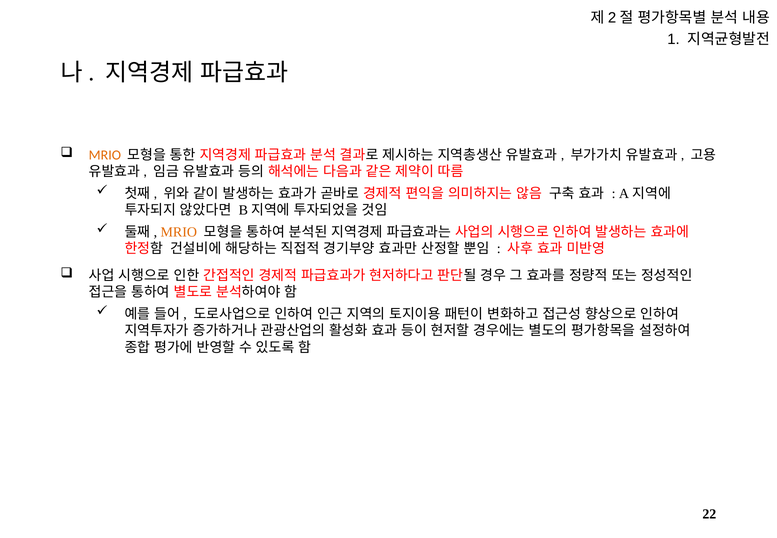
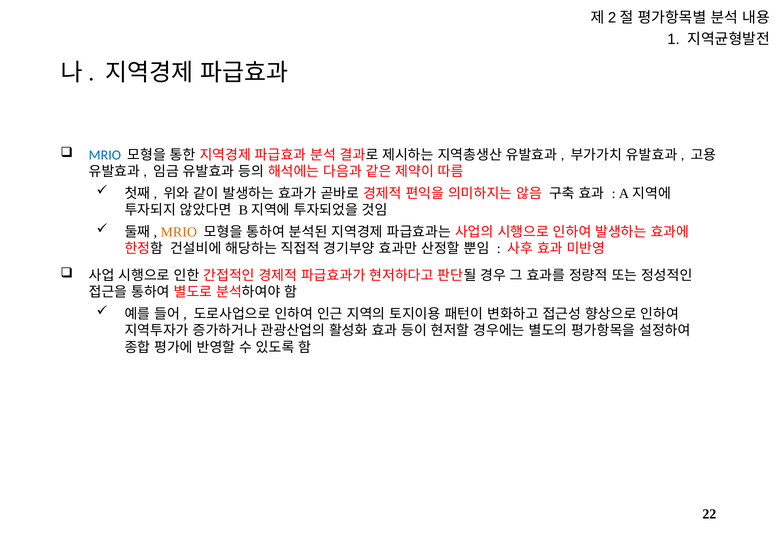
MRIO at (105, 155) colour: orange -> blue
